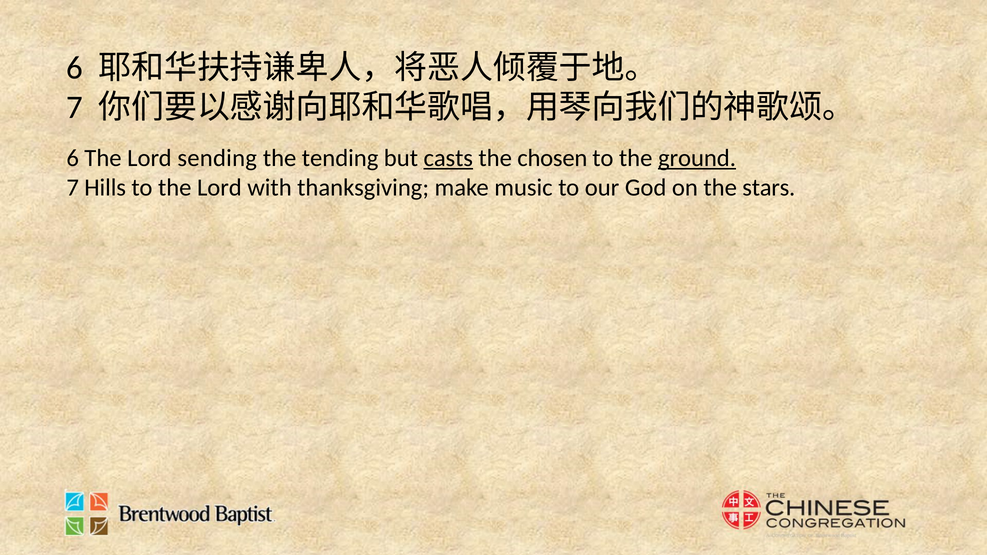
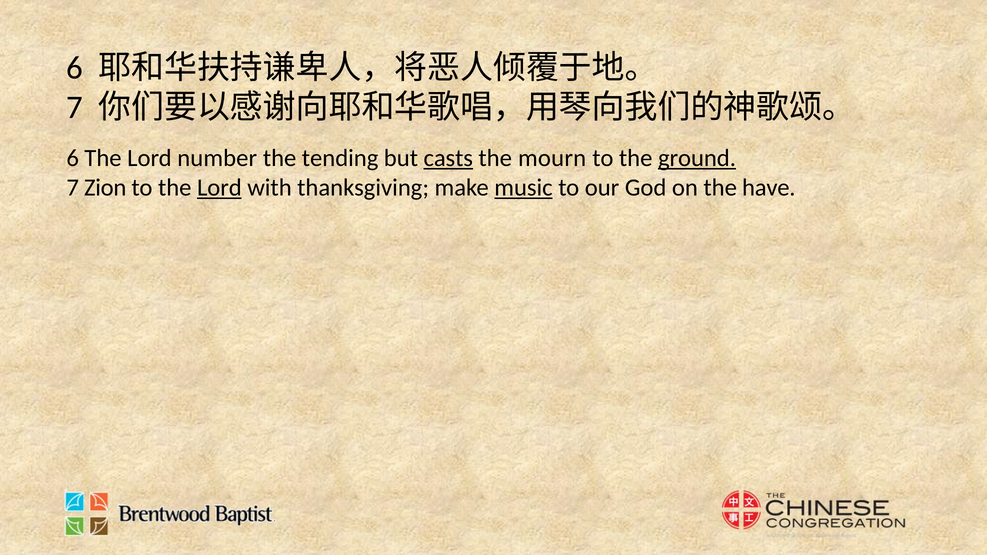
sending: sending -> number
chosen: chosen -> mourn
Hills: Hills -> Zion
Lord at (219, 188) underline: none -> present
music underline: none -> present
stars: stars -> have
